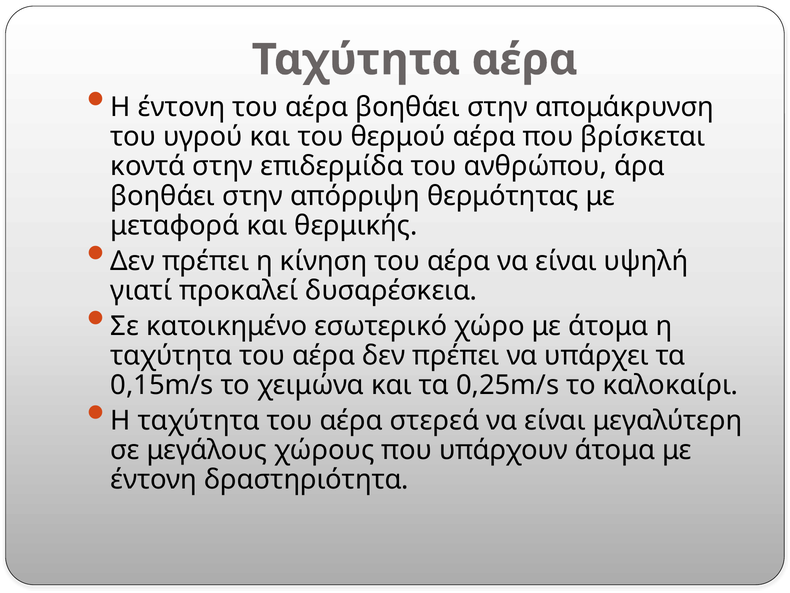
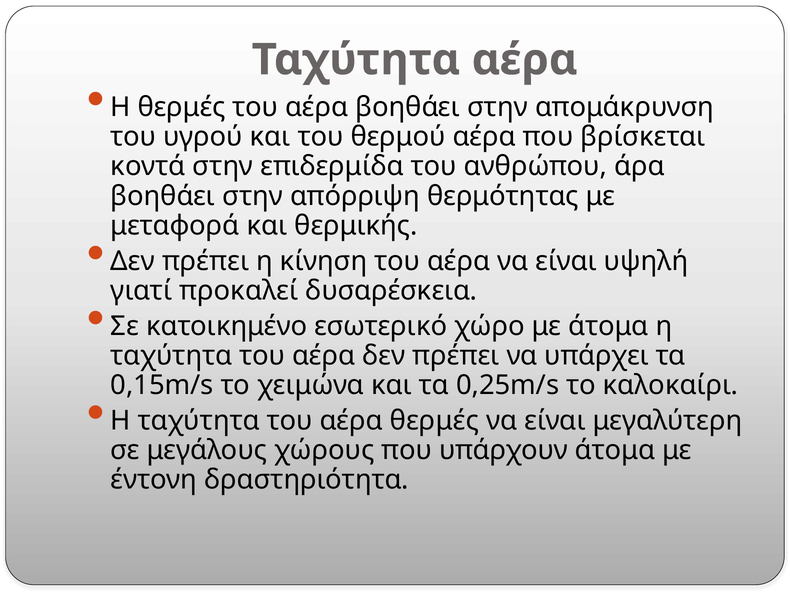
Η έντονη: έντονη -> θερμές
αέρα στερεά: στερεά -> θερμές
